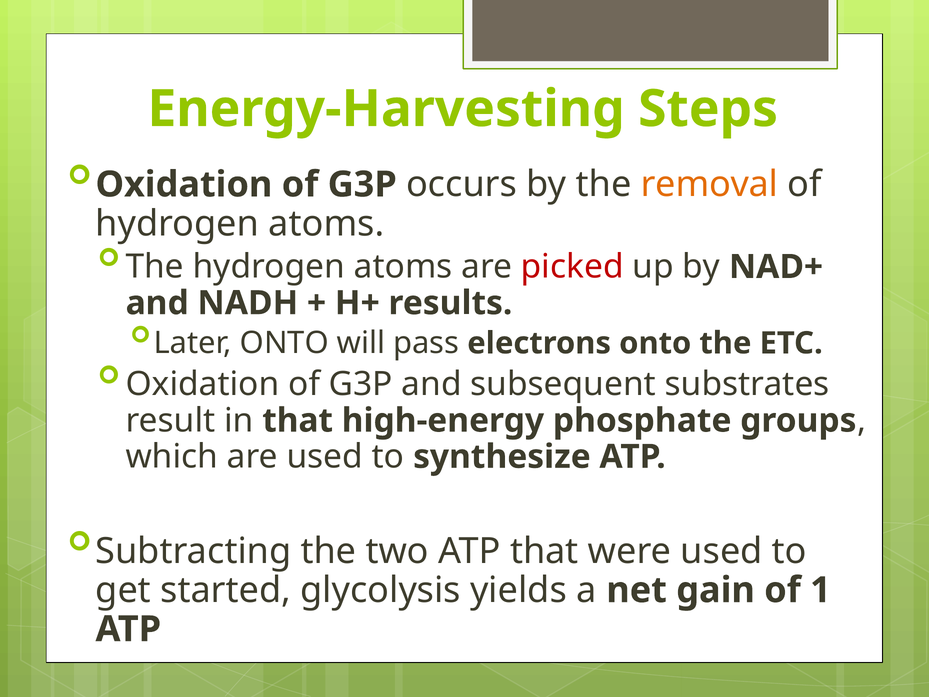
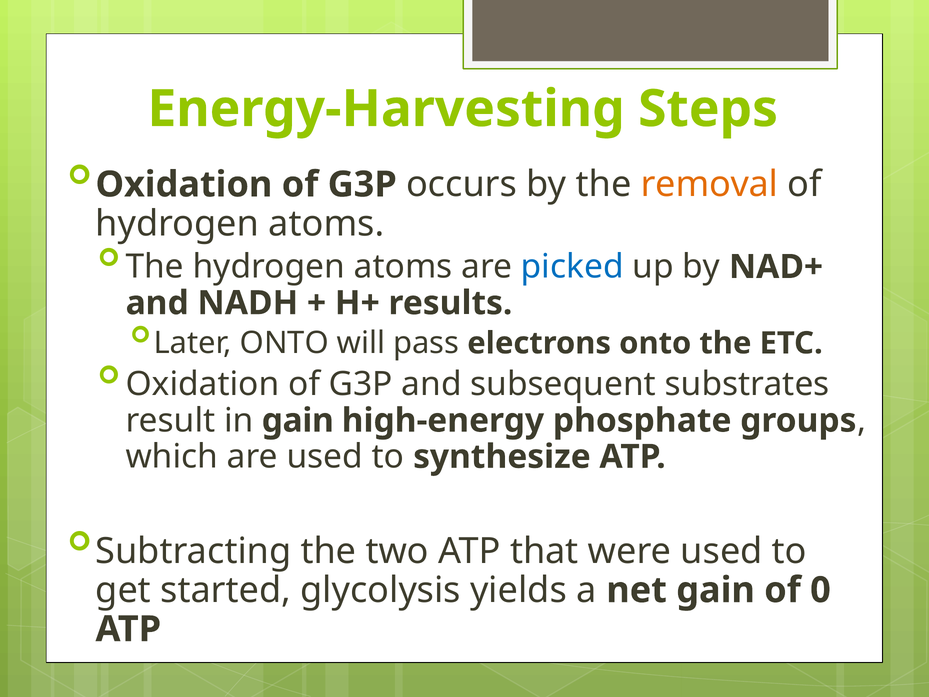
picked colour: red -> blue
in that: that -> gain
1: 1 -> 0
